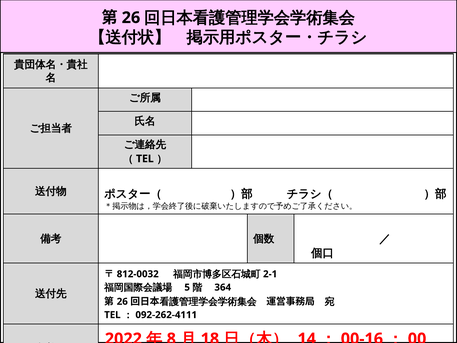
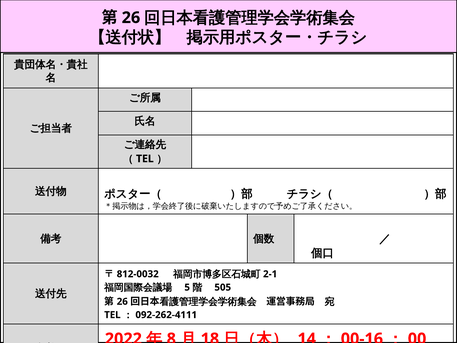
364: 364 -> 505
